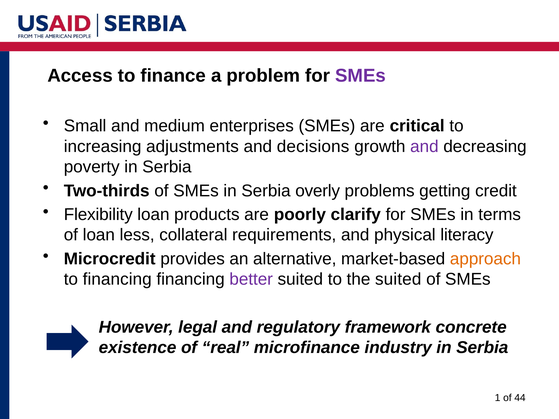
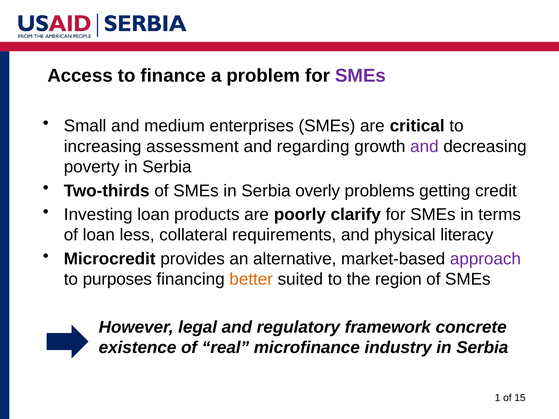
adjustments: adjustments -> assessment
decisions: decisions -> regarding
Flexibility: Flexibility -> Investing
approach colour: orange -> purple
to financing: financing -> purposes
better colour: purple -> orange
the suited: suited -> region
44: 44 -> 15
